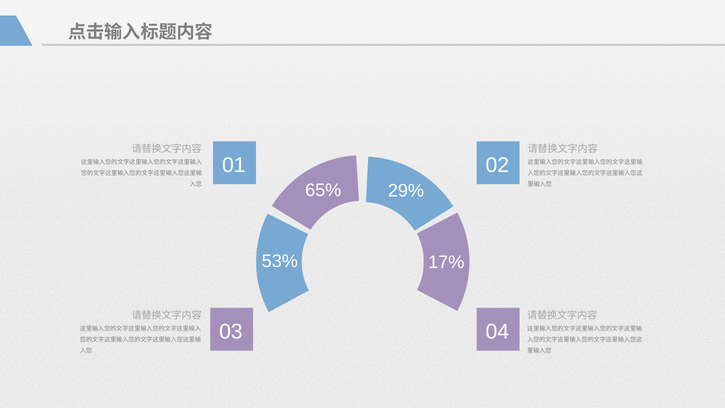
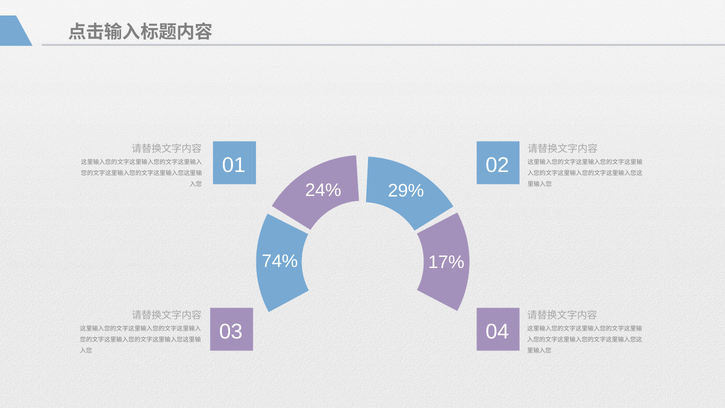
65%: 65% -> 24%
53%: 53% -> 74%
